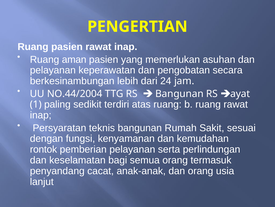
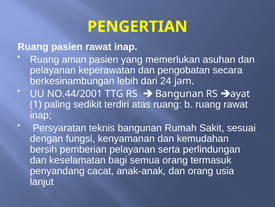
NO.44/2004: NO.44/2004 -> NO.44/2001
rontok: rontok -> bersih
